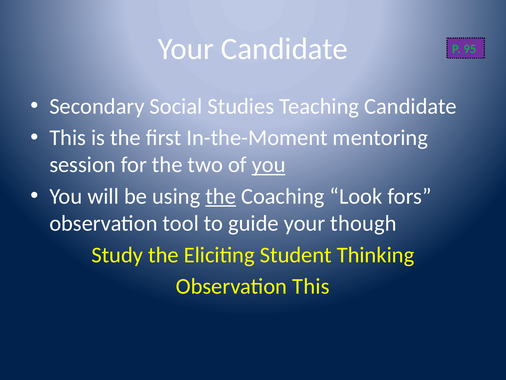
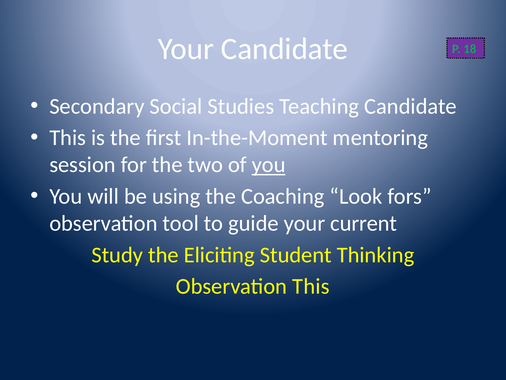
95: 95 -> 18
the at (221, 196) underline: present -> none
though: though -> current
